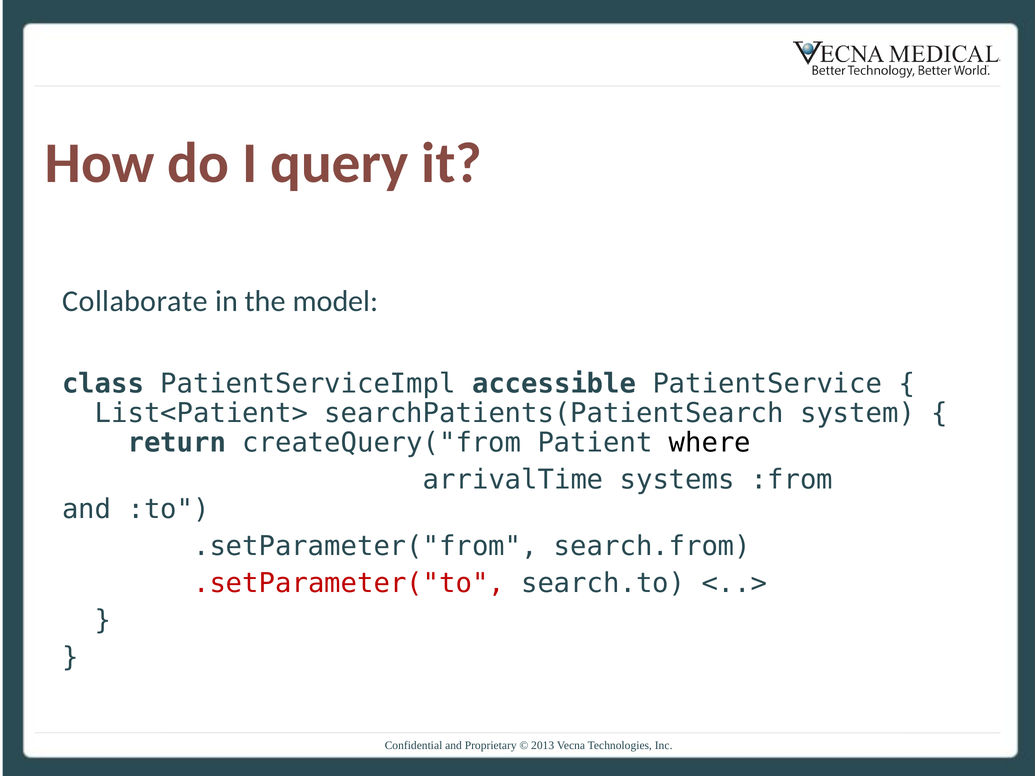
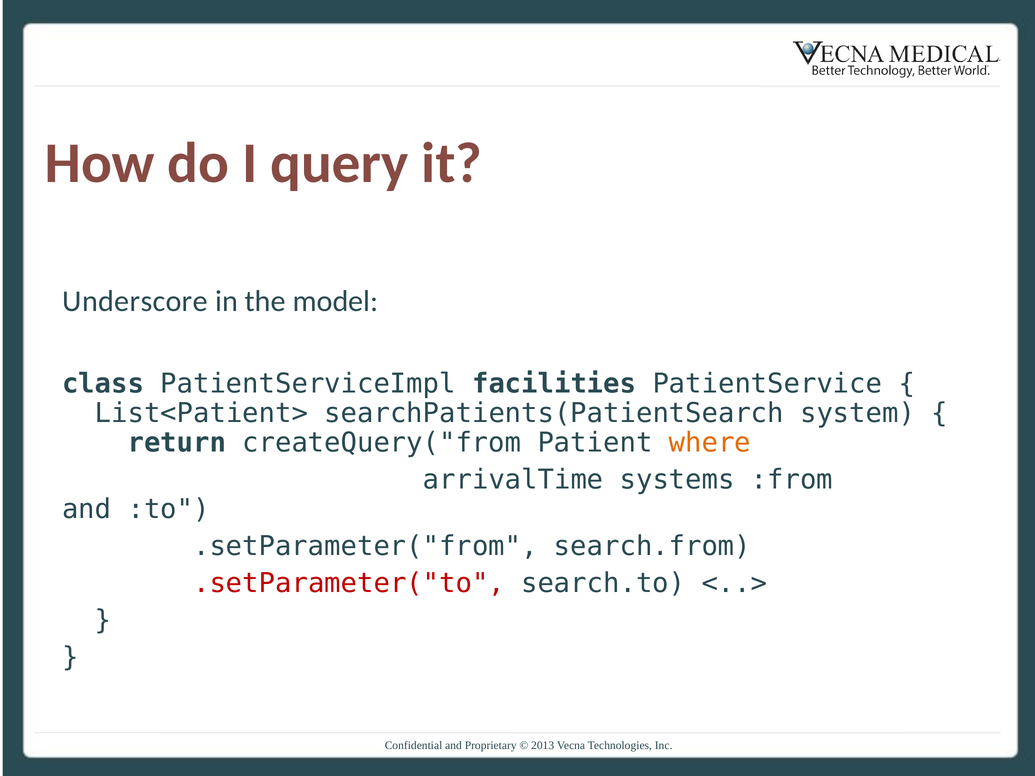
Collaborate: Collaborate -> Underscore
accessible: accessible -> facilities
where colour: black -> orange
